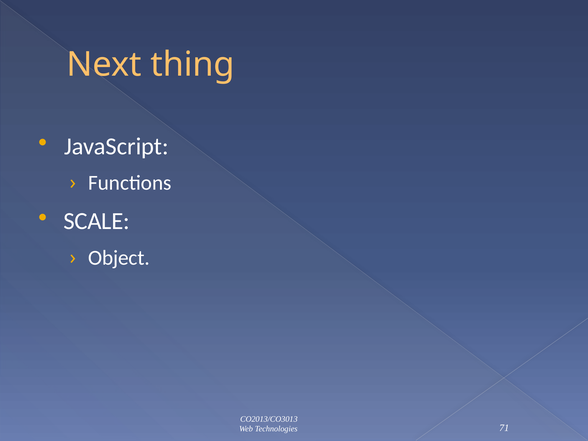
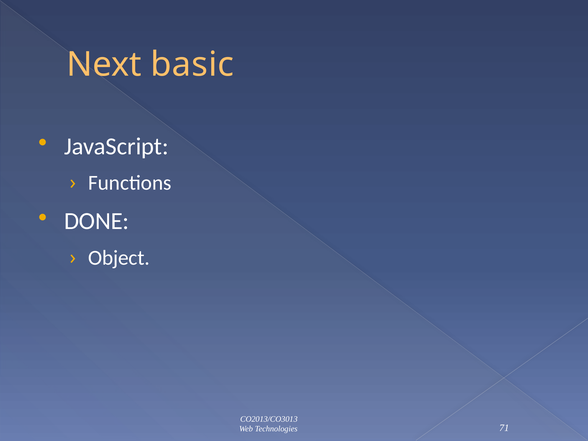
thing: thing -> basic
SCALE: SCALE -> DONE
